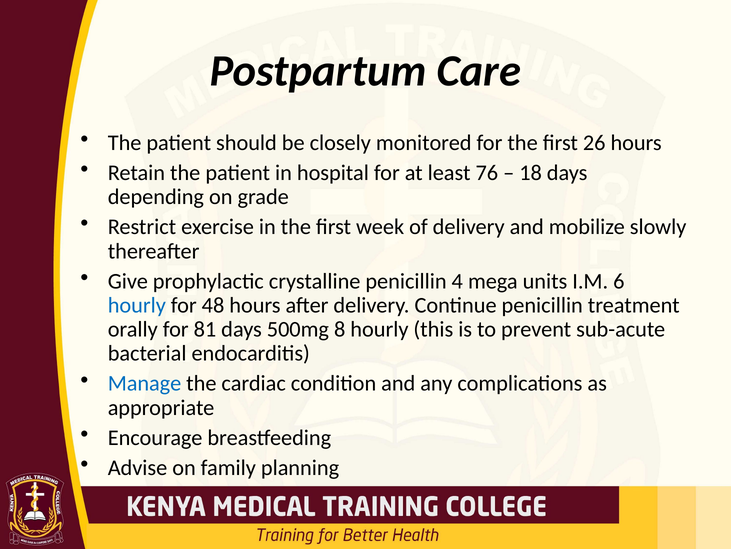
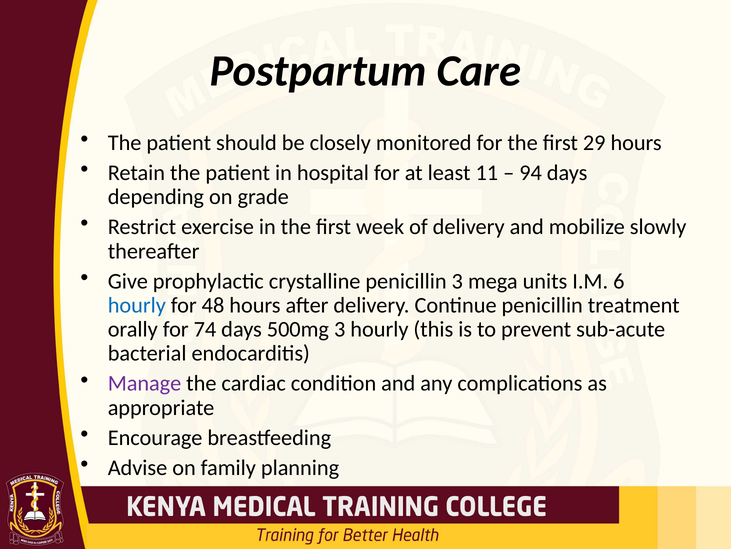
26: 26 -> 29
76: 76 -> 11
18: 18 -> 94
penicillin 4: 4 -> 3
81: 81 -> 74
500mg 8: 8 -> 3
Manage colour: blue -> purple
